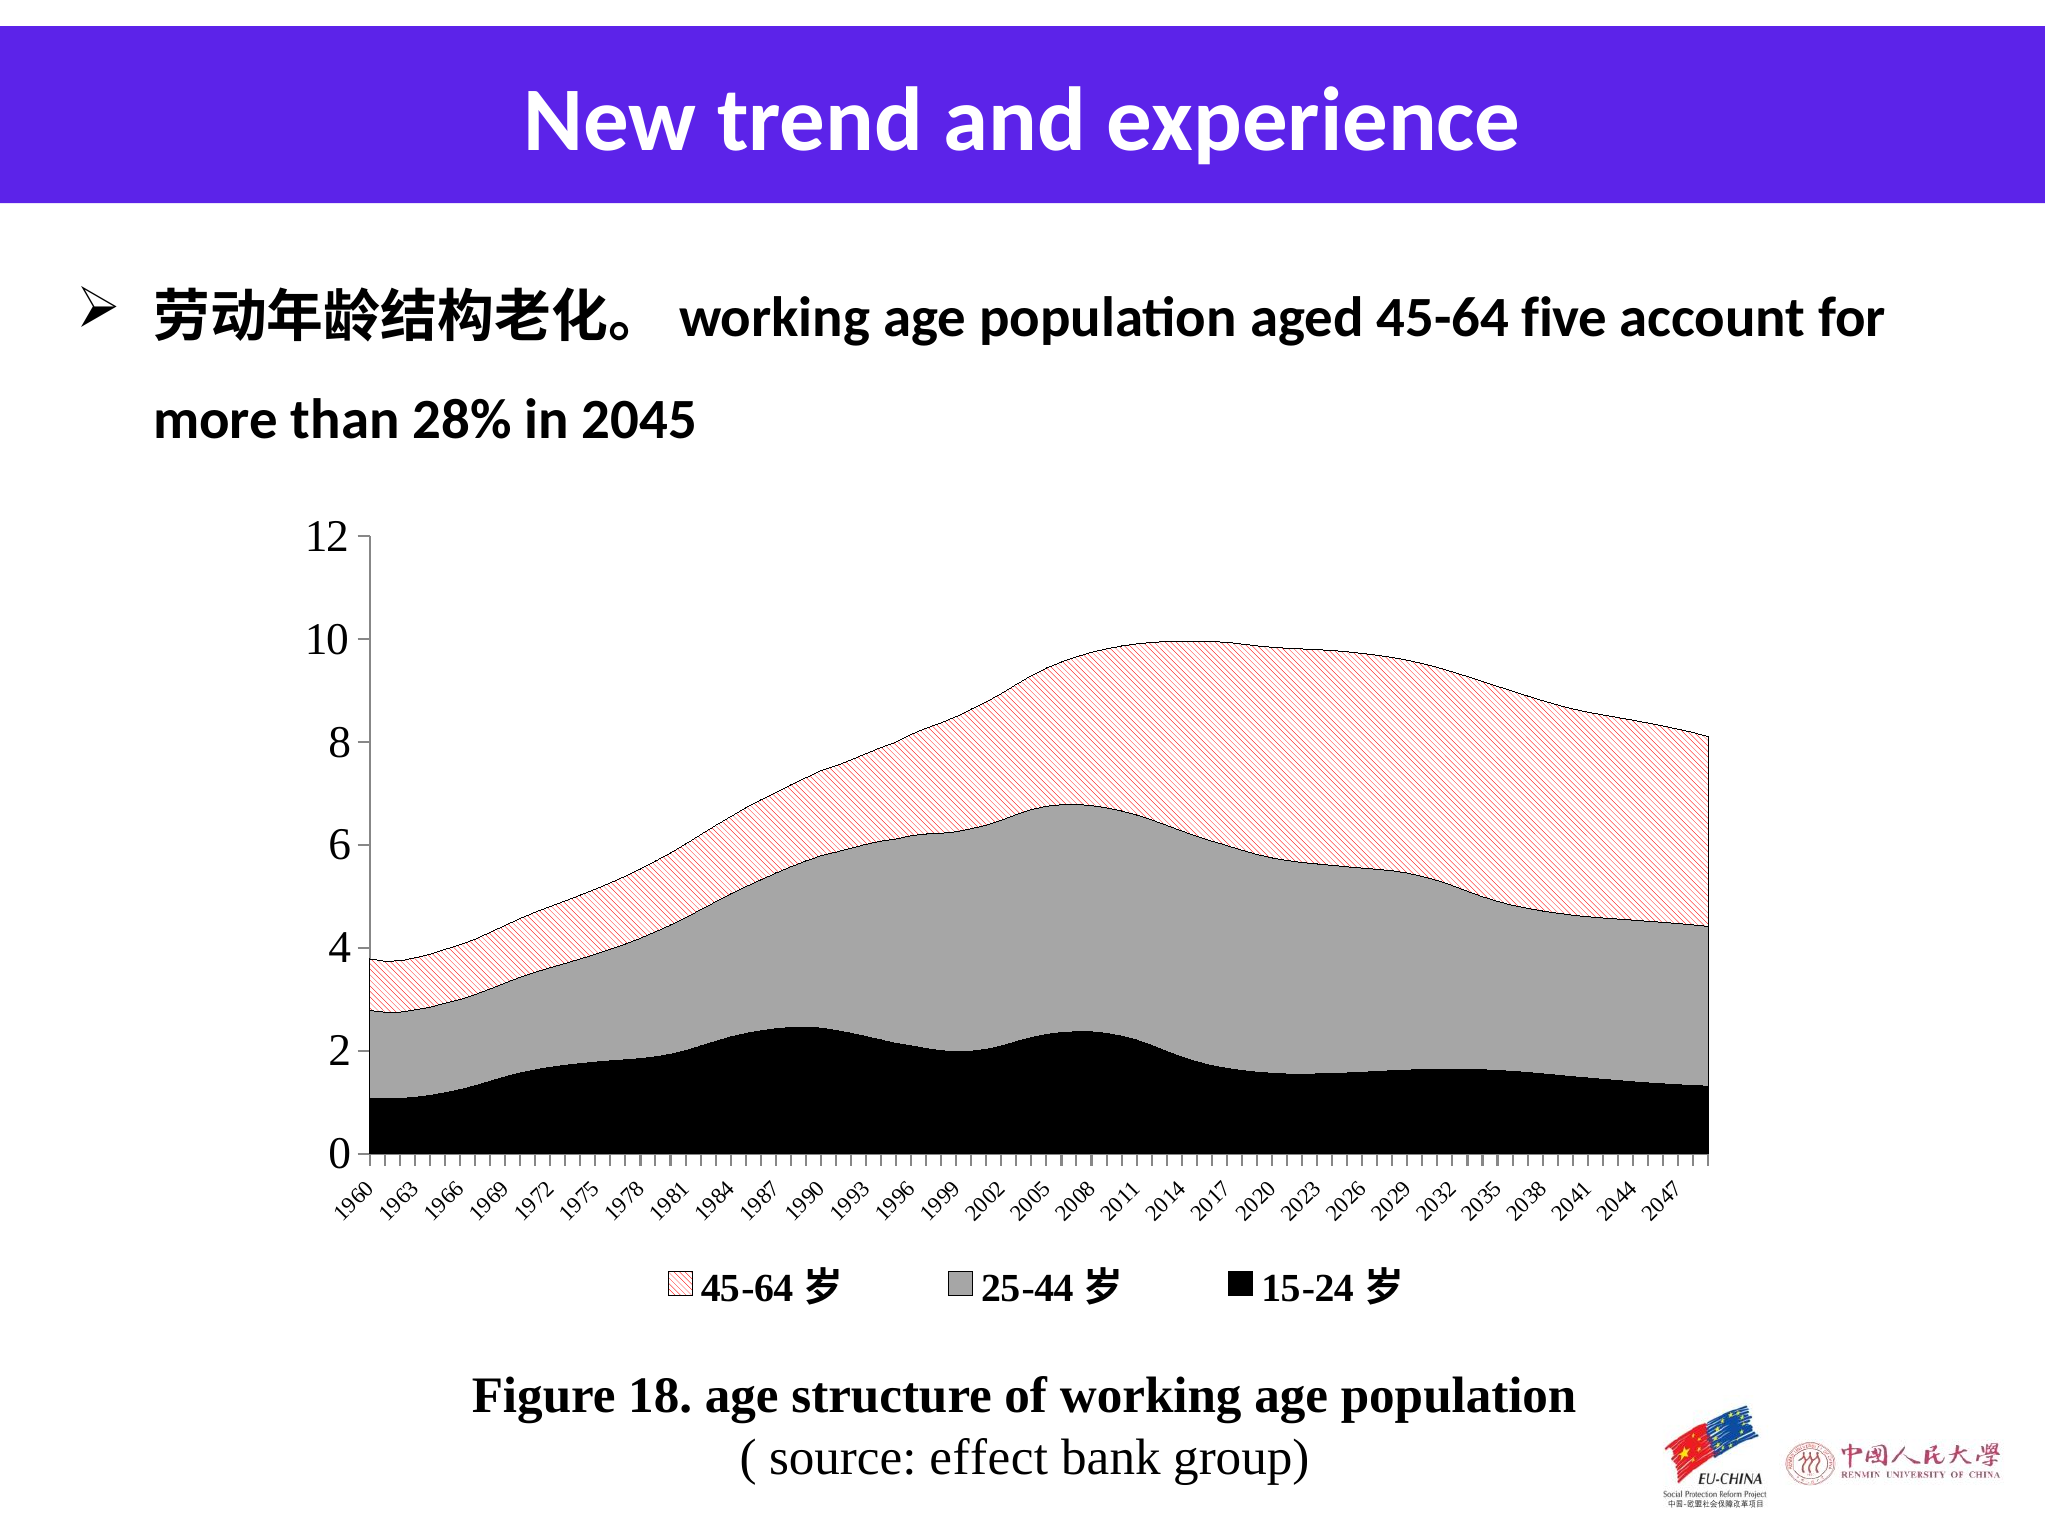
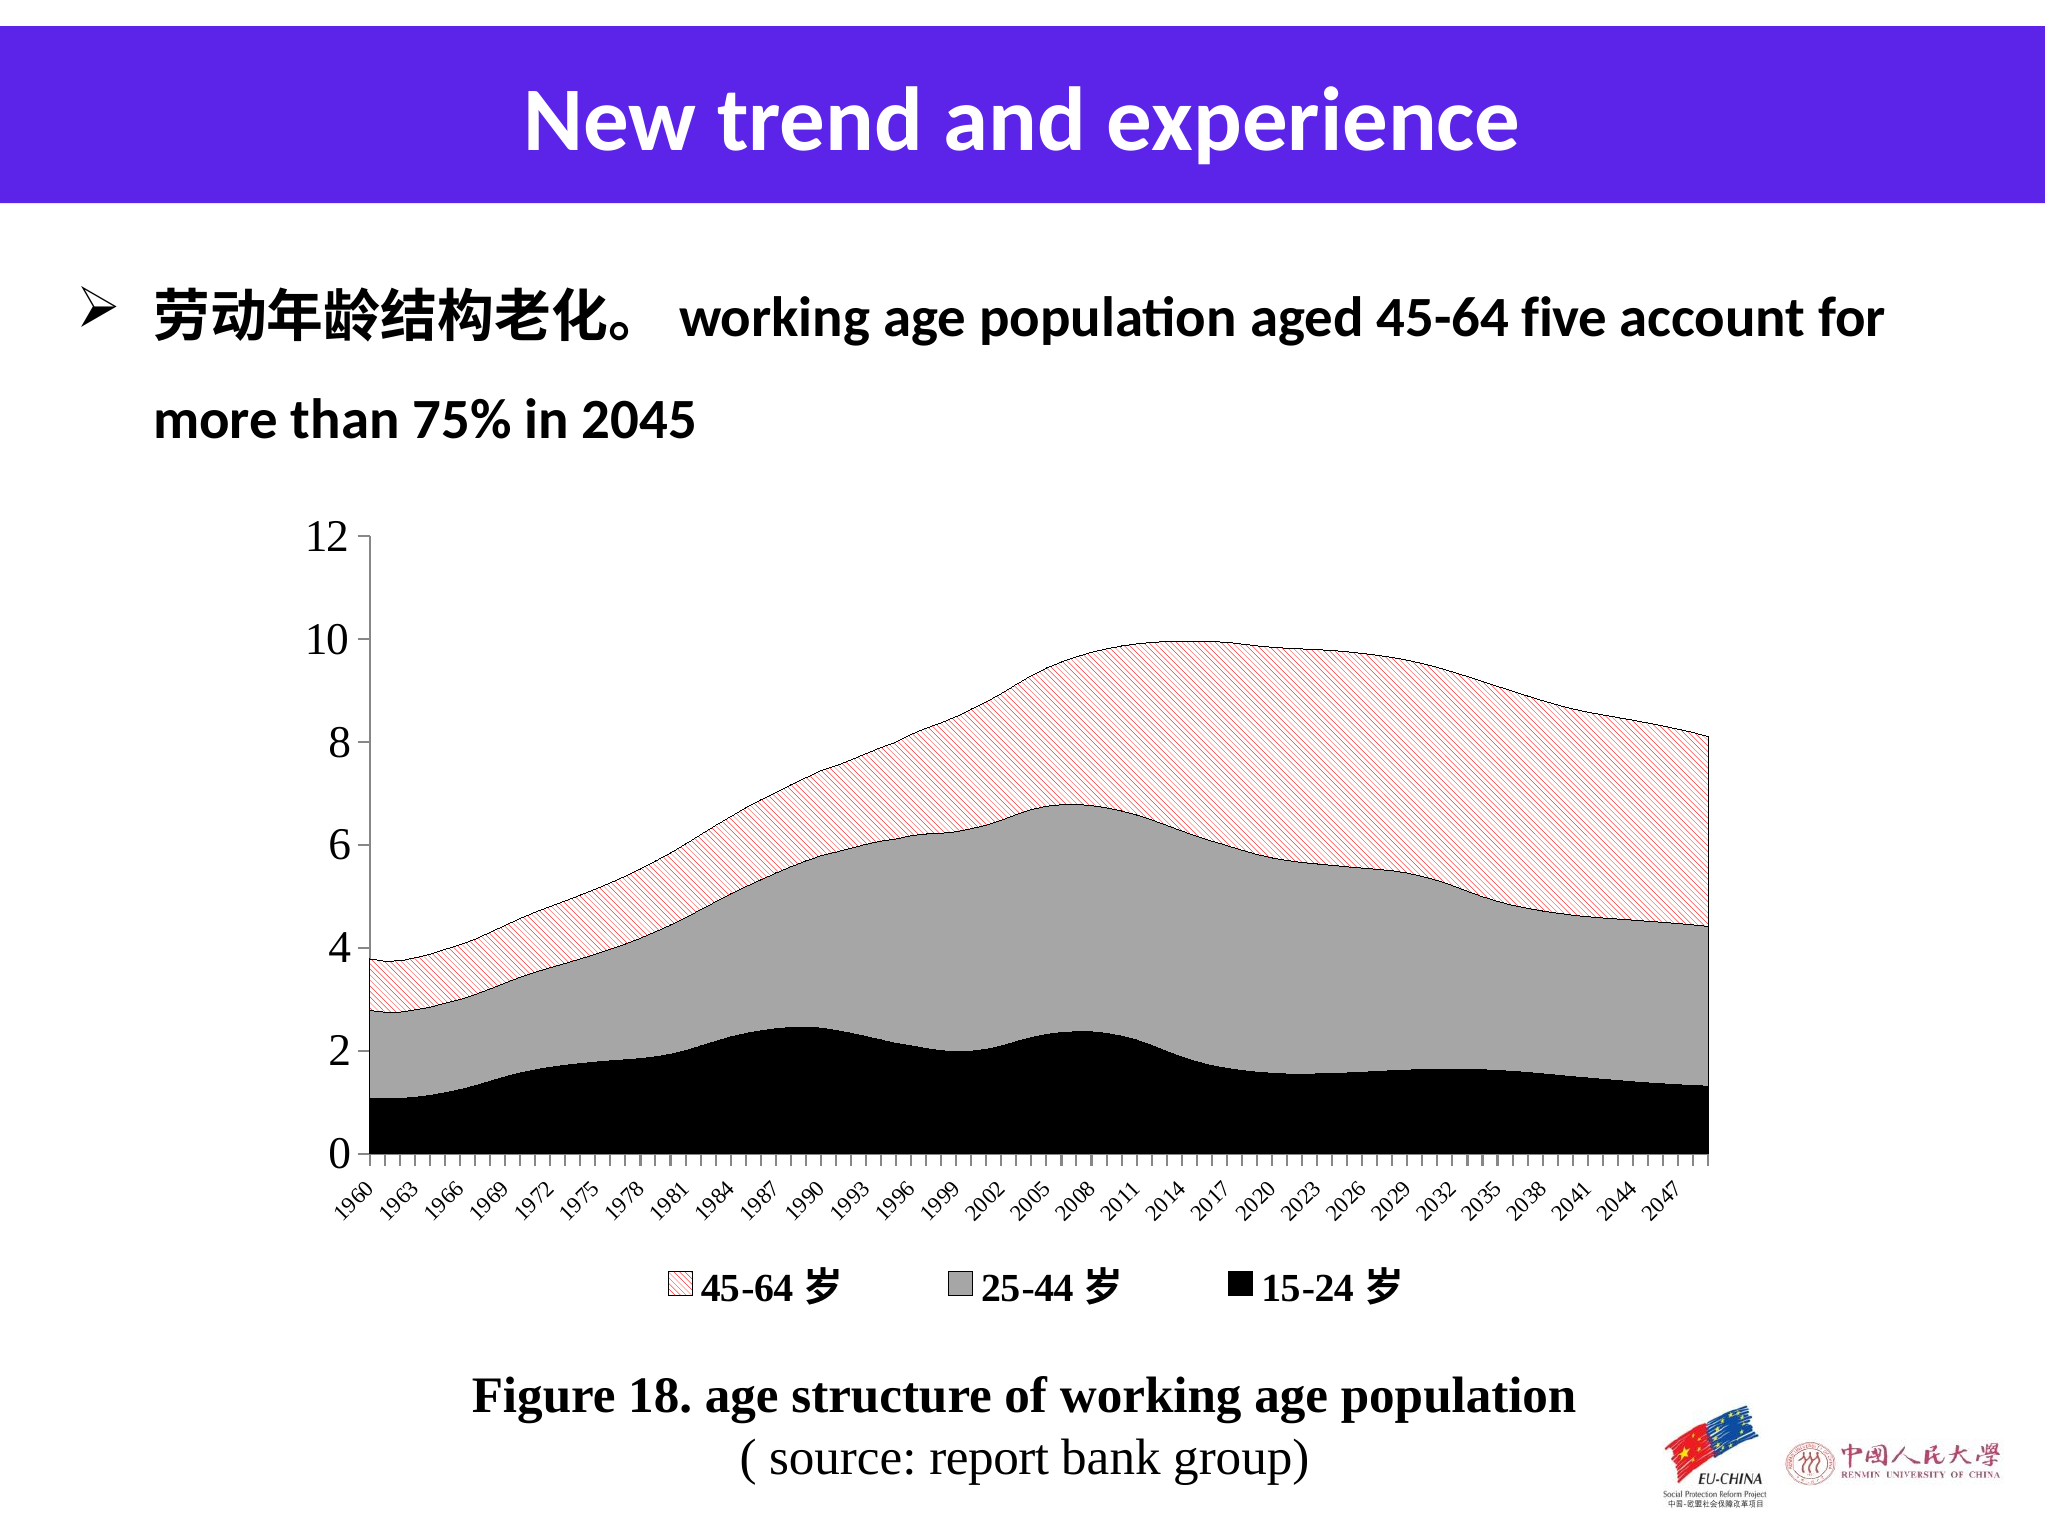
28%: 28% -> 75%
effect: effect -> report
